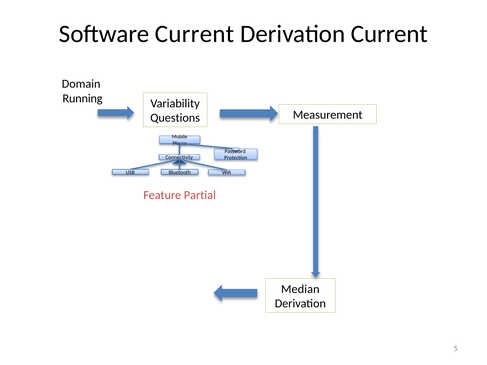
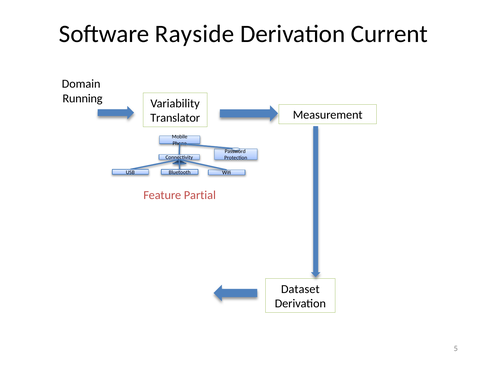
Software Current: Current -> Rayside
Questions: Questions -> Translator
Median: Median -> Dataset
